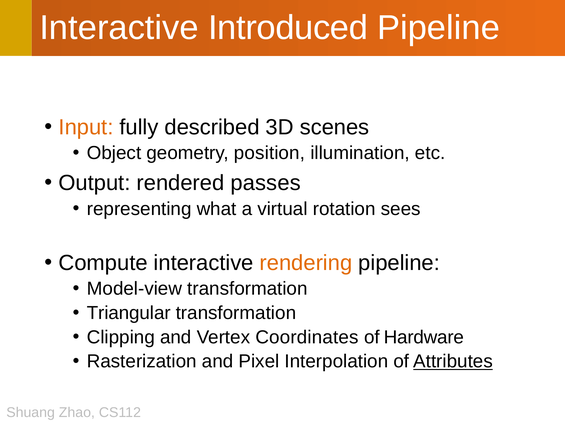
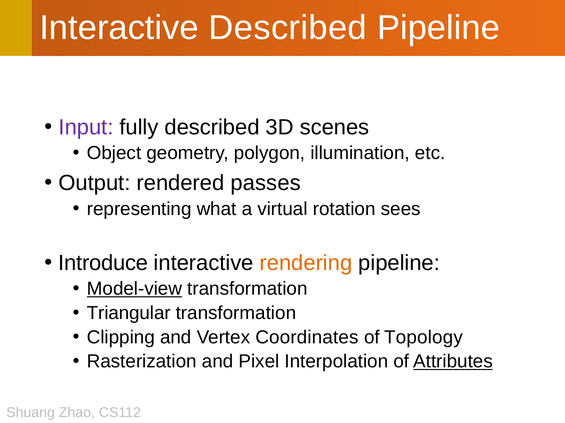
Interactive Introduced: Introduced -> Described
Input colour: orange -> purple
position: position -> polygon
Compute: Compute -> Introduce
Model-view underline: none -> present
Hardware: Hardware -> Topology
